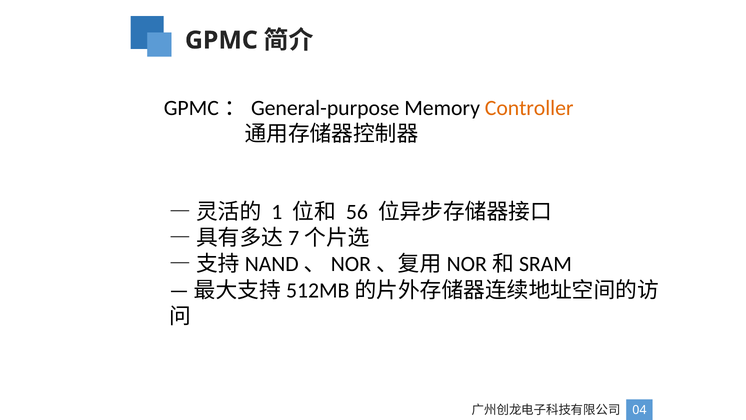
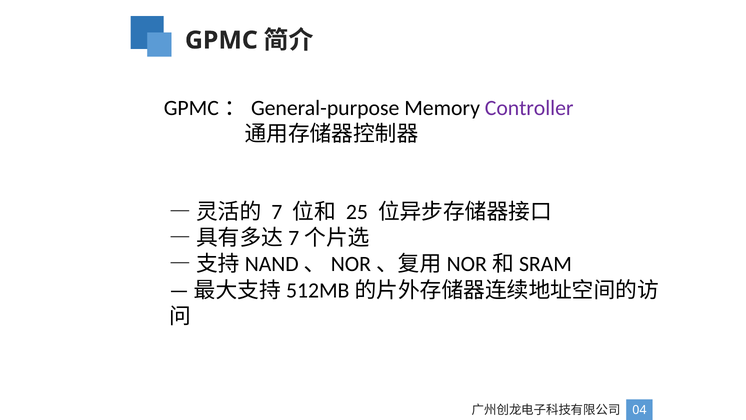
Controller colour: orange -> purple
1: 1 -> 7
56: 56 -> 25
